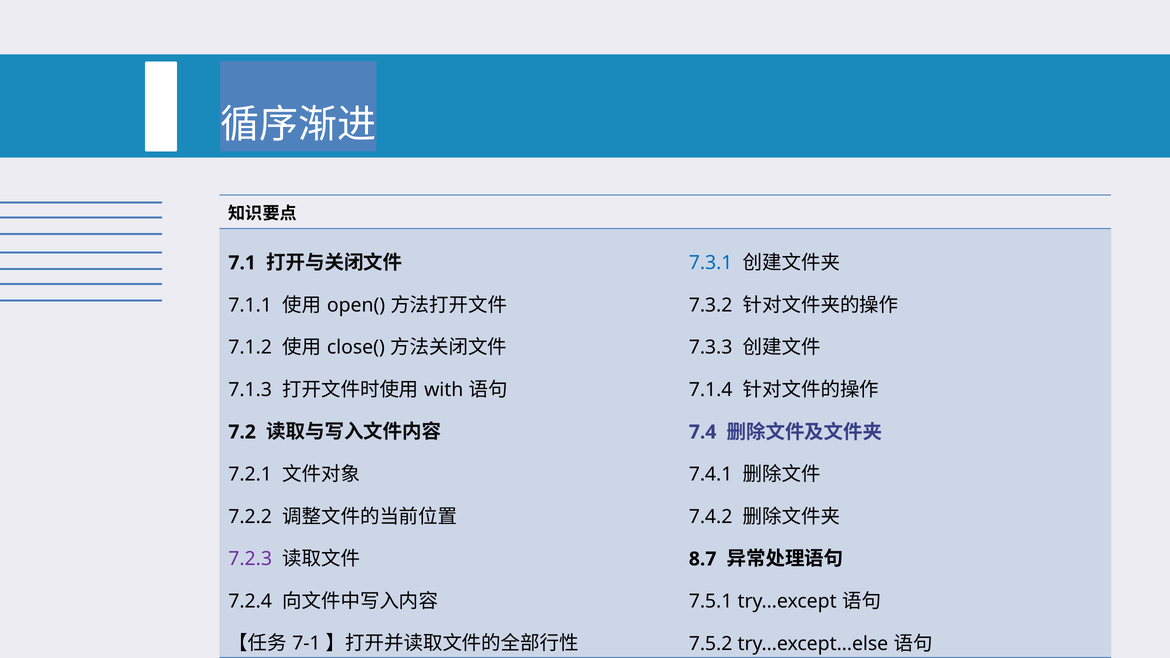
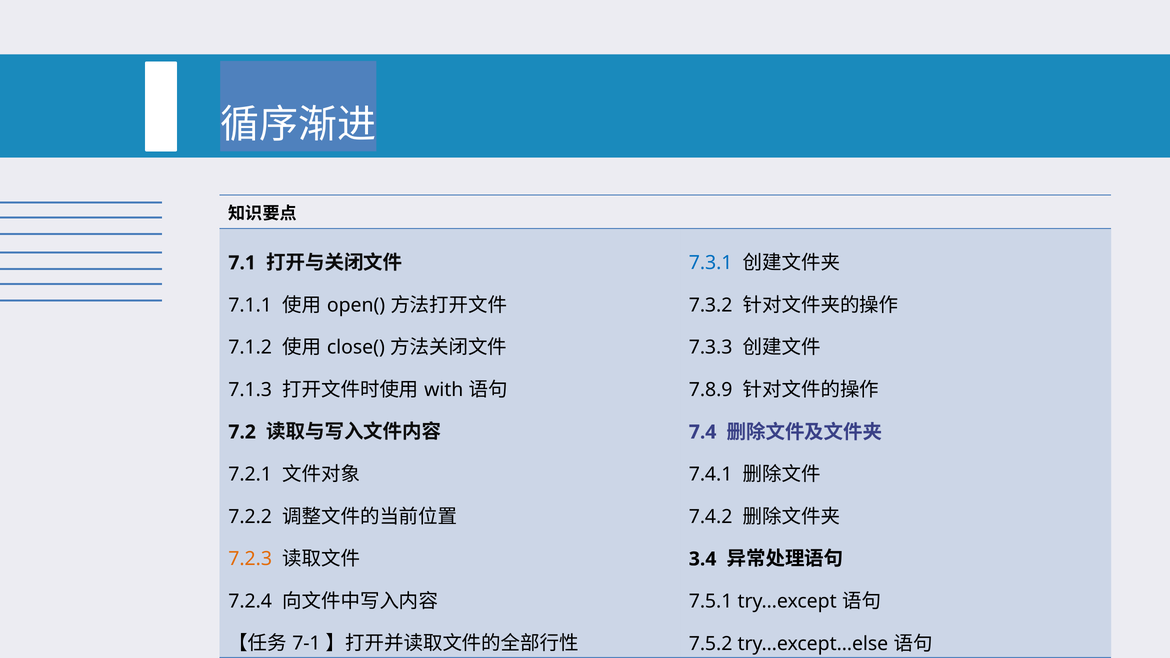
7.1.4: 7.1.4 -> 7.8.9
7.2.3 colour: purple -> orange
8.7: 8.7 -> 3.4
